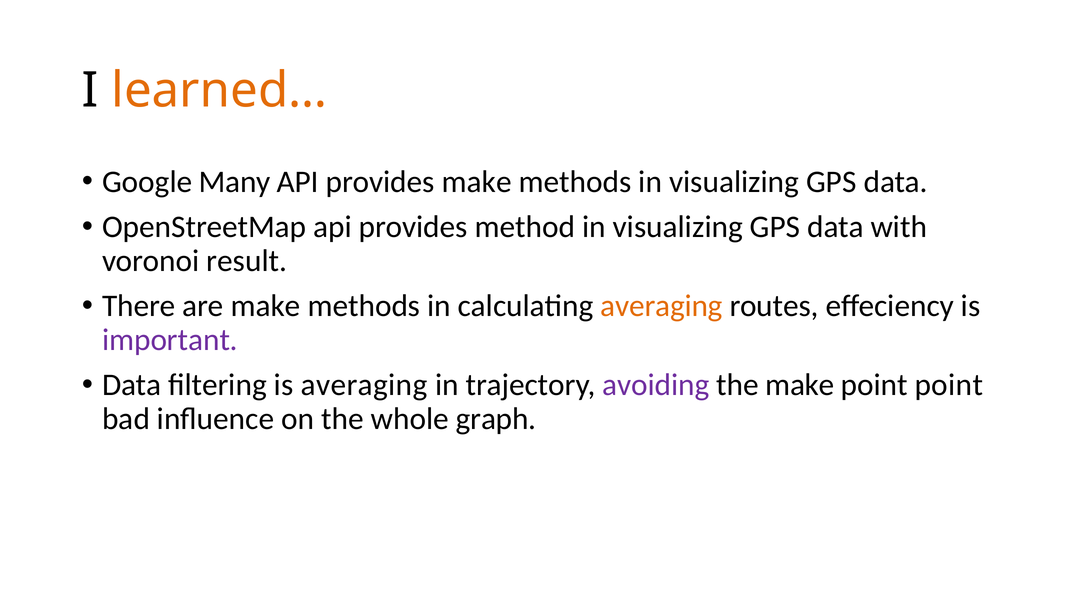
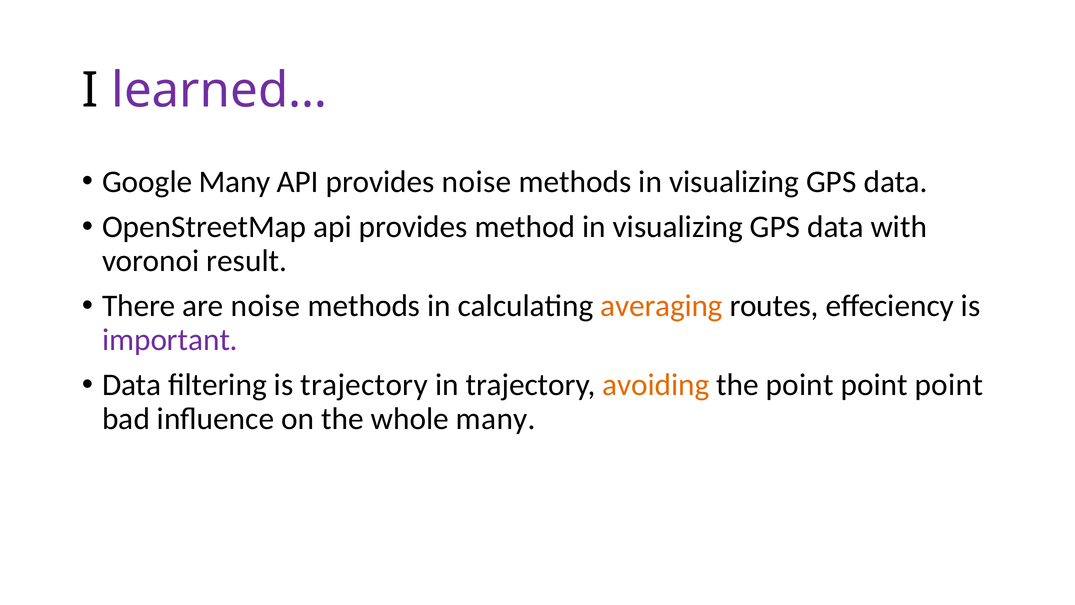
learned… colour: orange -> purple
provides make: make -> noise
are make: make -> noise
is averaging: averaging -> trajectory
avoiding colour: purple -> orange
the make: make -> point
whole graph: graph -> many
